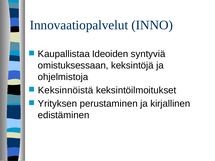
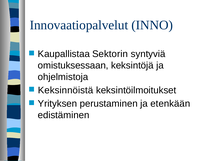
Ideoiden: Ideoiden -> Sektorin
kirjallinen: kirjallinen -> etenkään
